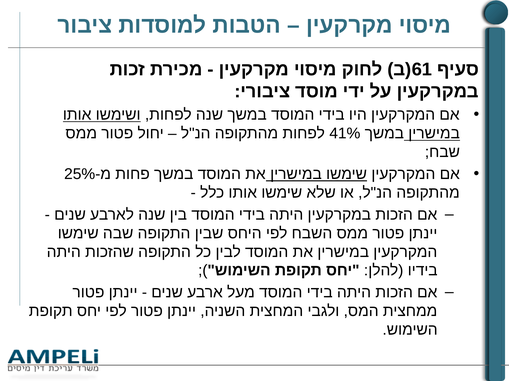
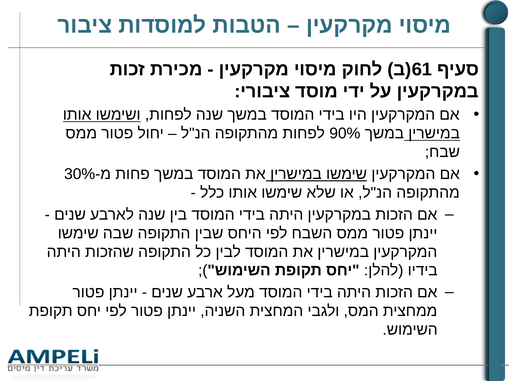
41%: 41% -> 90%
25%: 25% -> 30%
